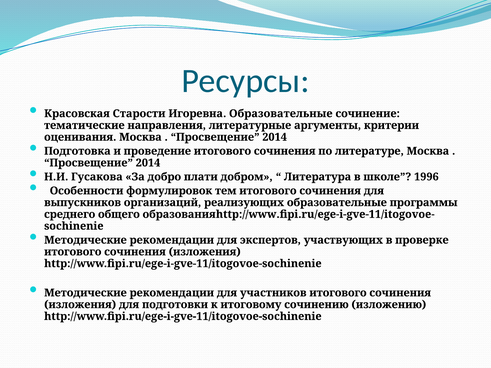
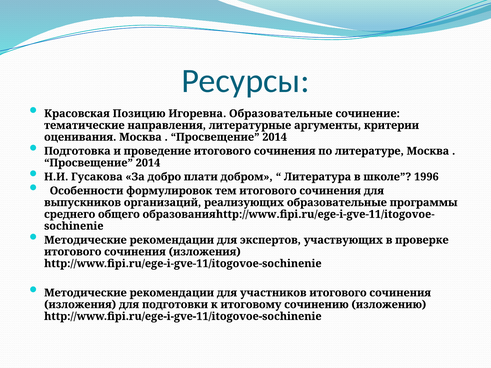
Старости: Старости -> Позицию
